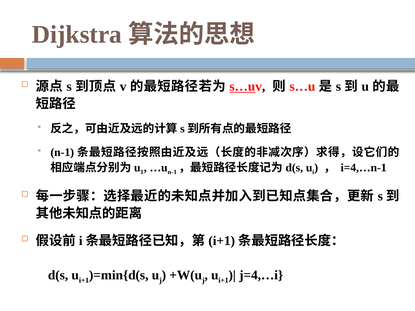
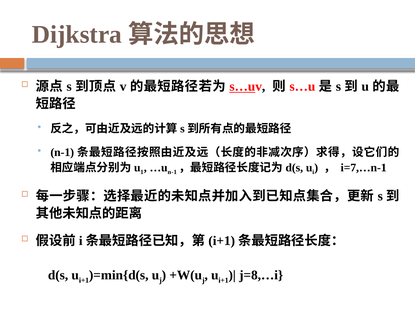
i=4,…n-1: i=4,…n-1 -> i=7,…n-1
j=4,…i: j=4,…i -> j=8,…i
